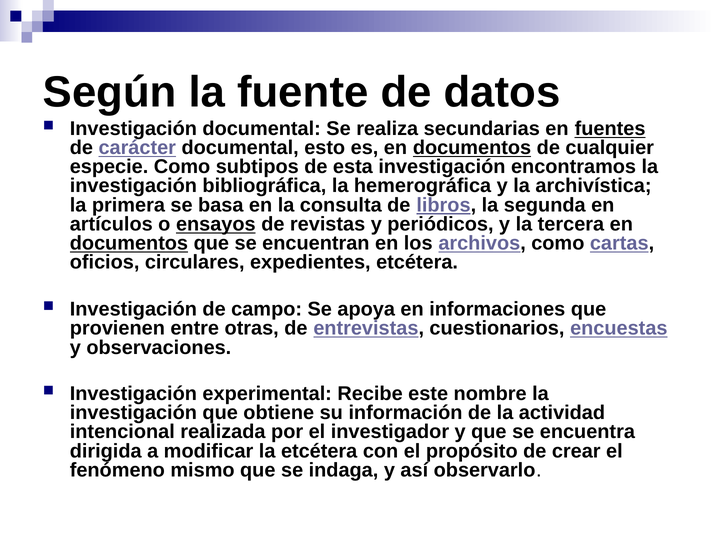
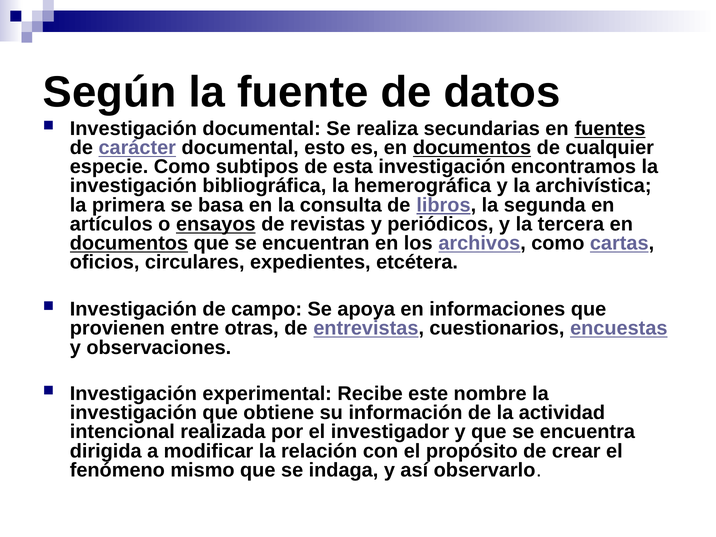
la etcétera: etcétera -> relación
